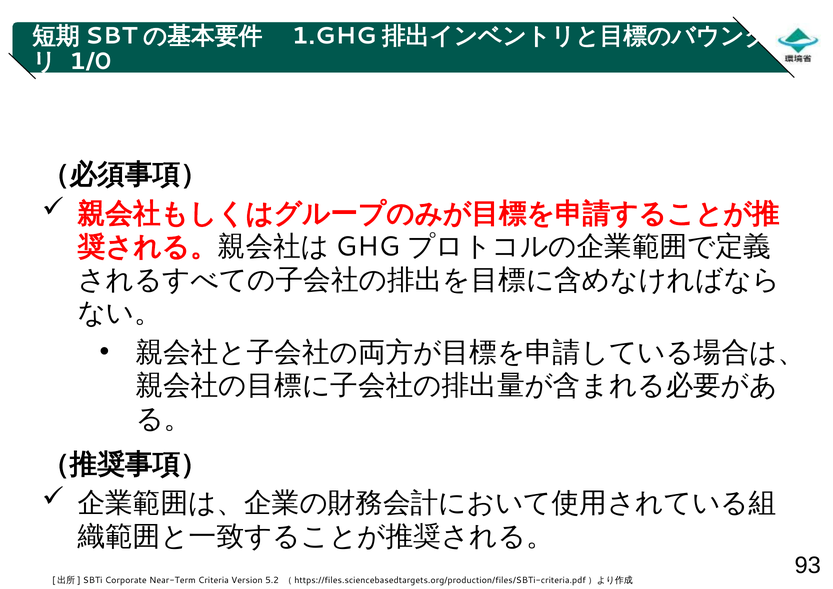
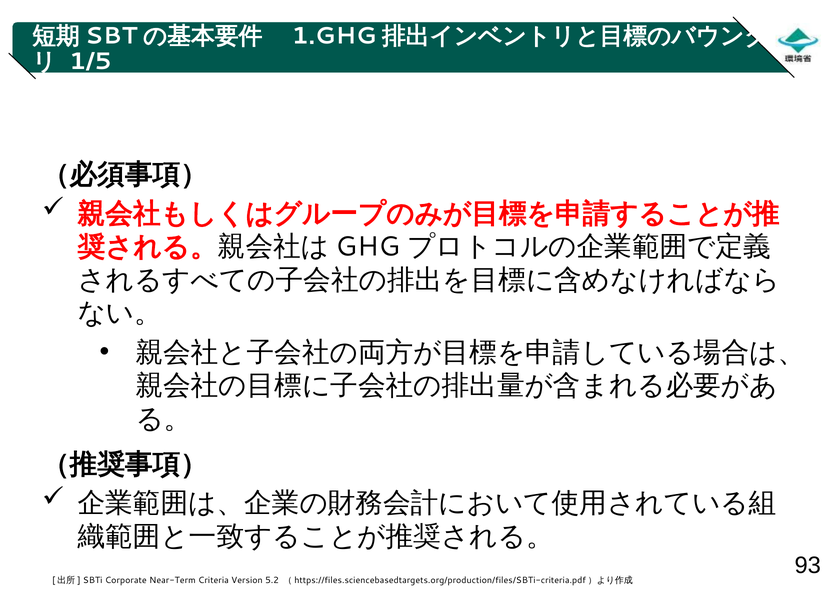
1/0: 1/0 -> 1/5
